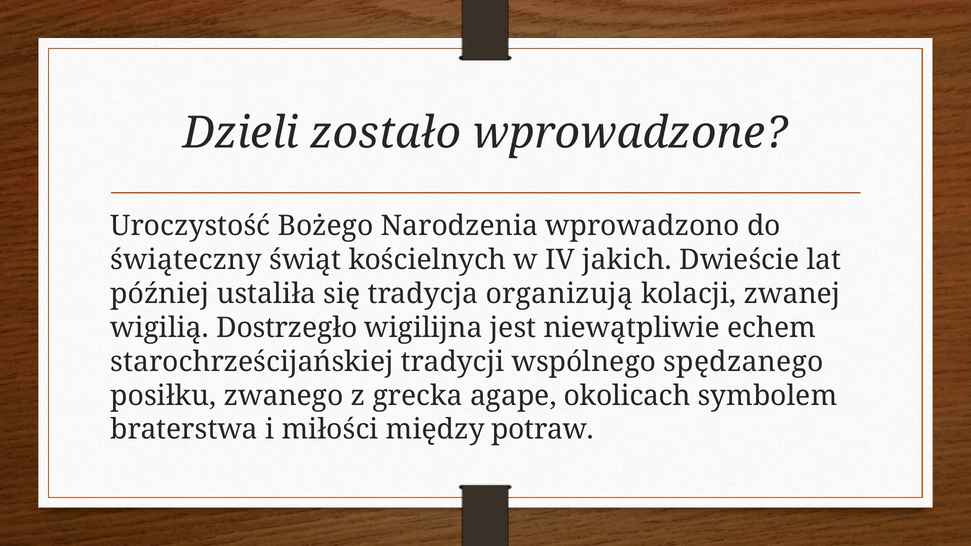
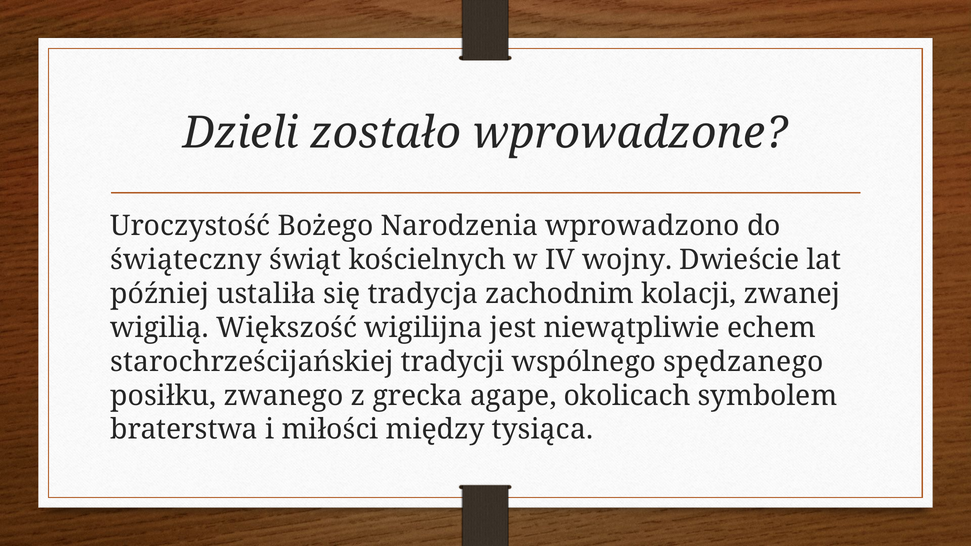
jakich: jakich -> wojny
organizują: organizują -> zachodnim
Dostrzegło: Dostrzegło -> Większość
potraw: potraw -> tysiąca
